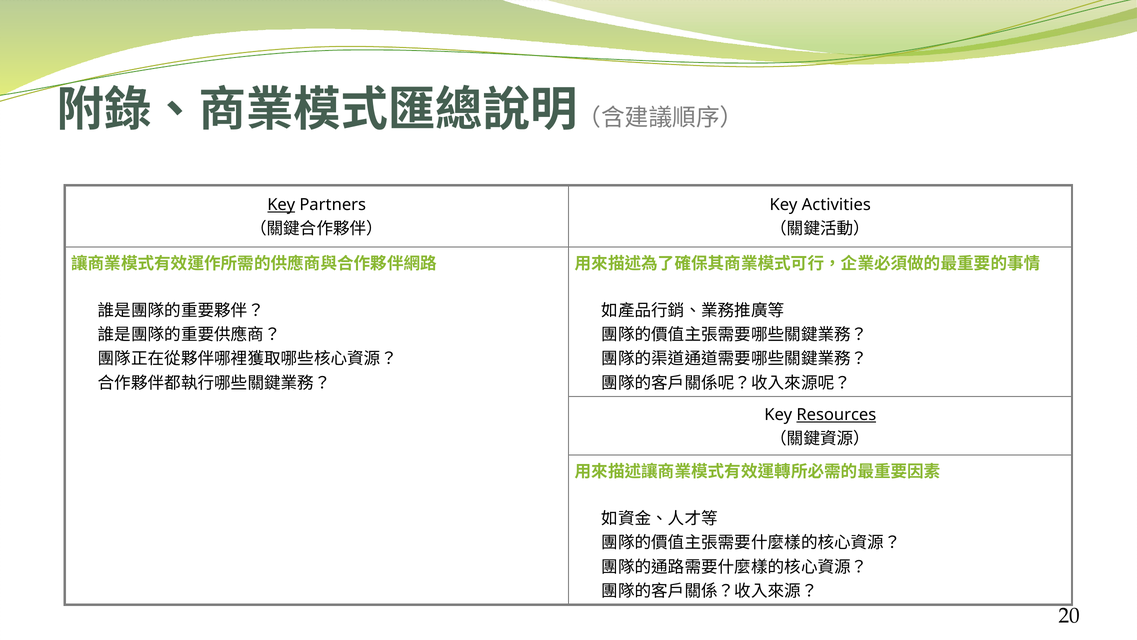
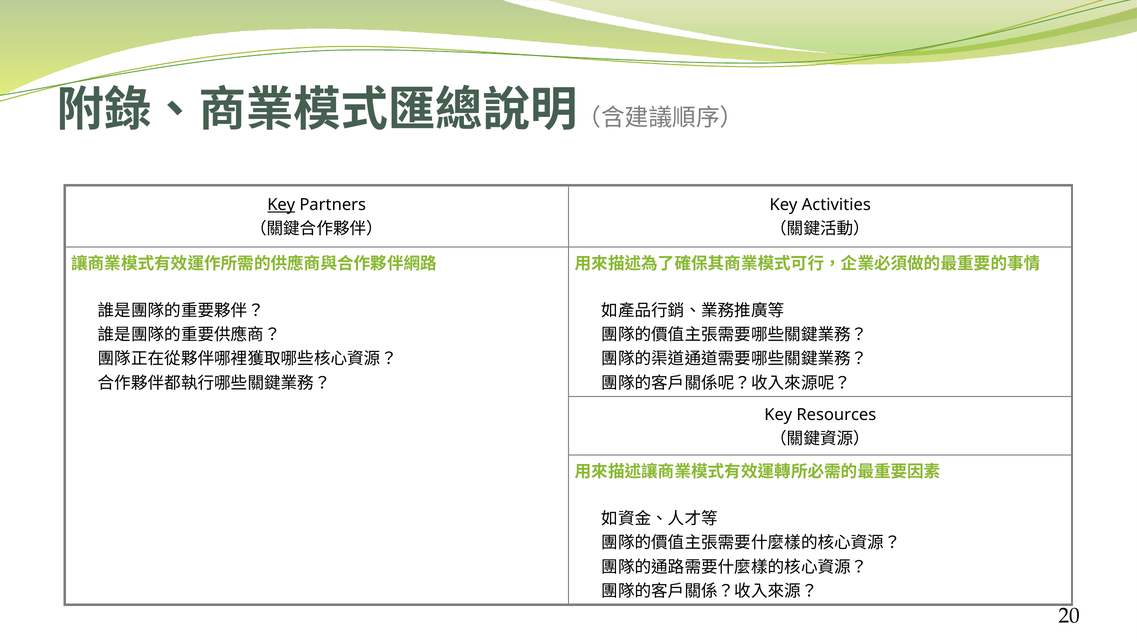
Resources underline: present -> none
